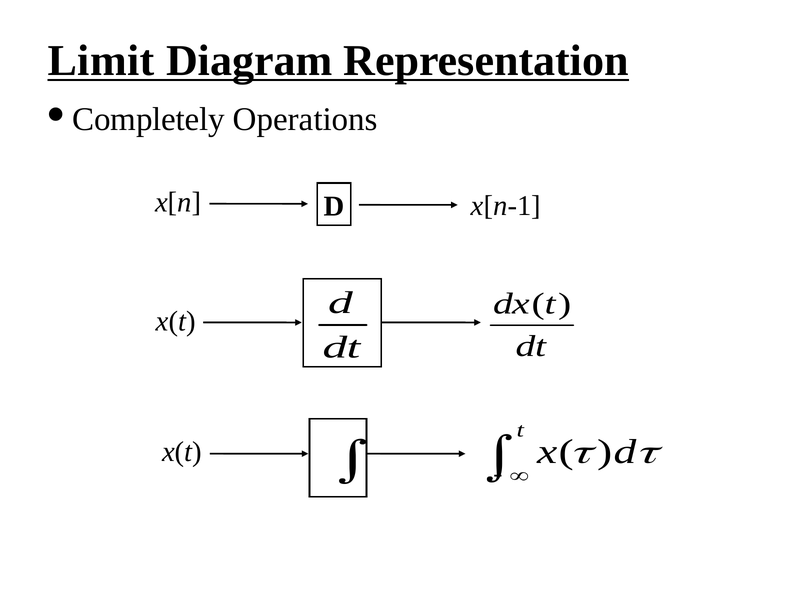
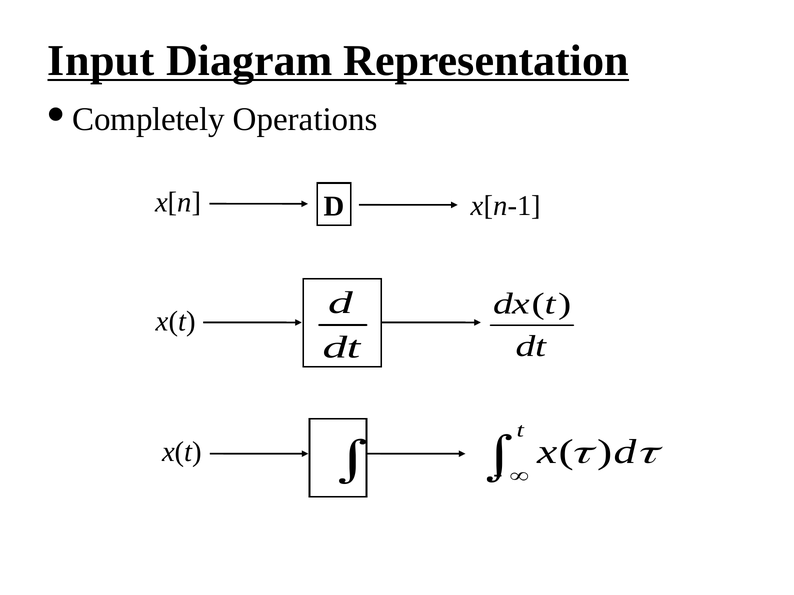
Limit: Limit -> Input
